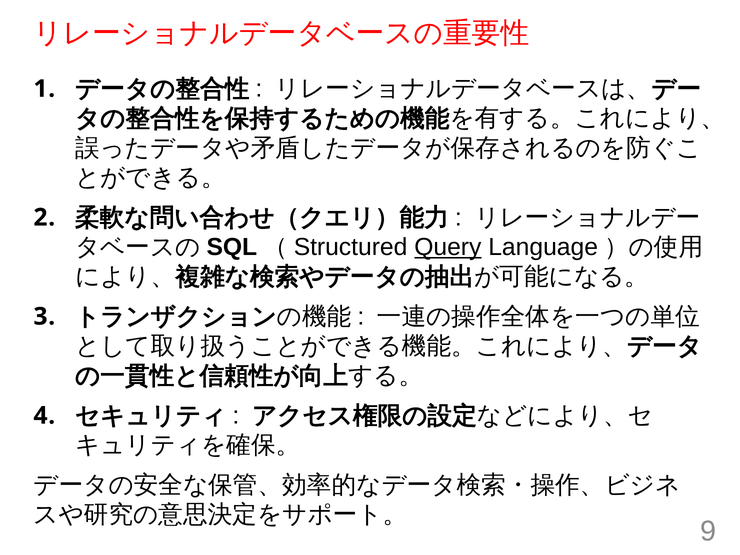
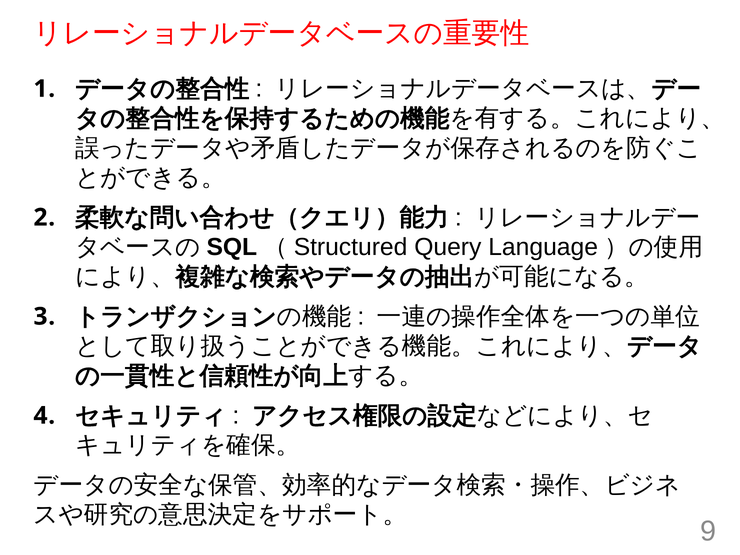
Query underline: present -> none
